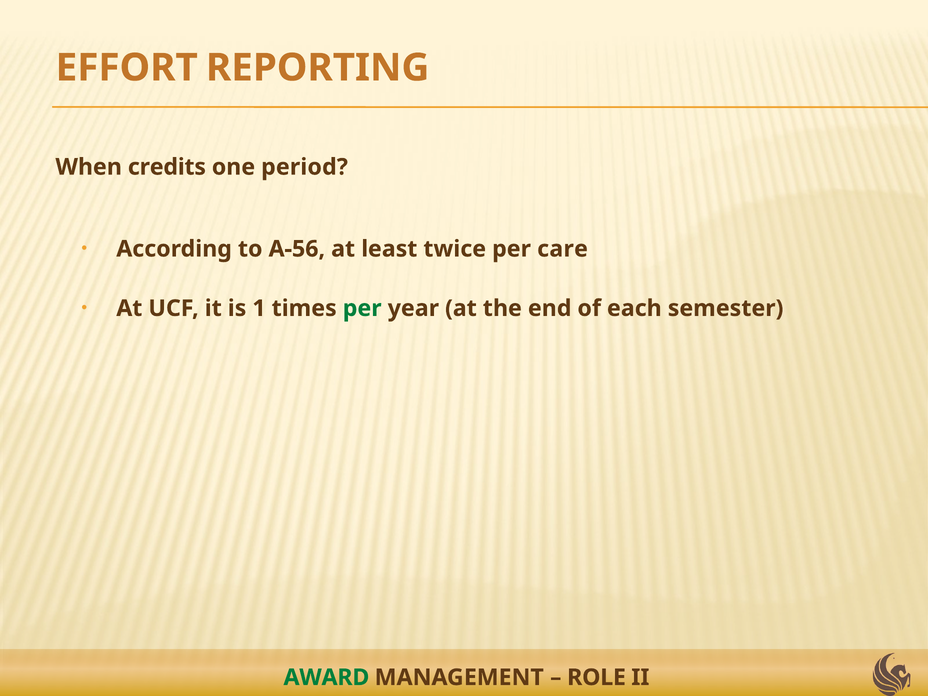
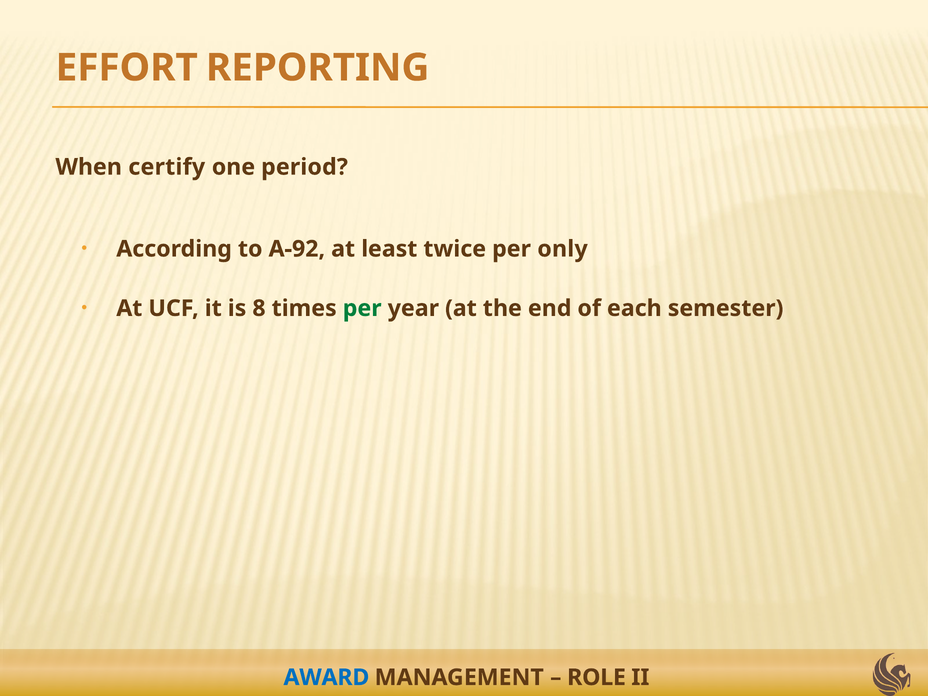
credits: credits -> certify
A-56: A-56 -> A-92
care: care -> only
1: 1 -> 8
AWARD colour: green -> blue
